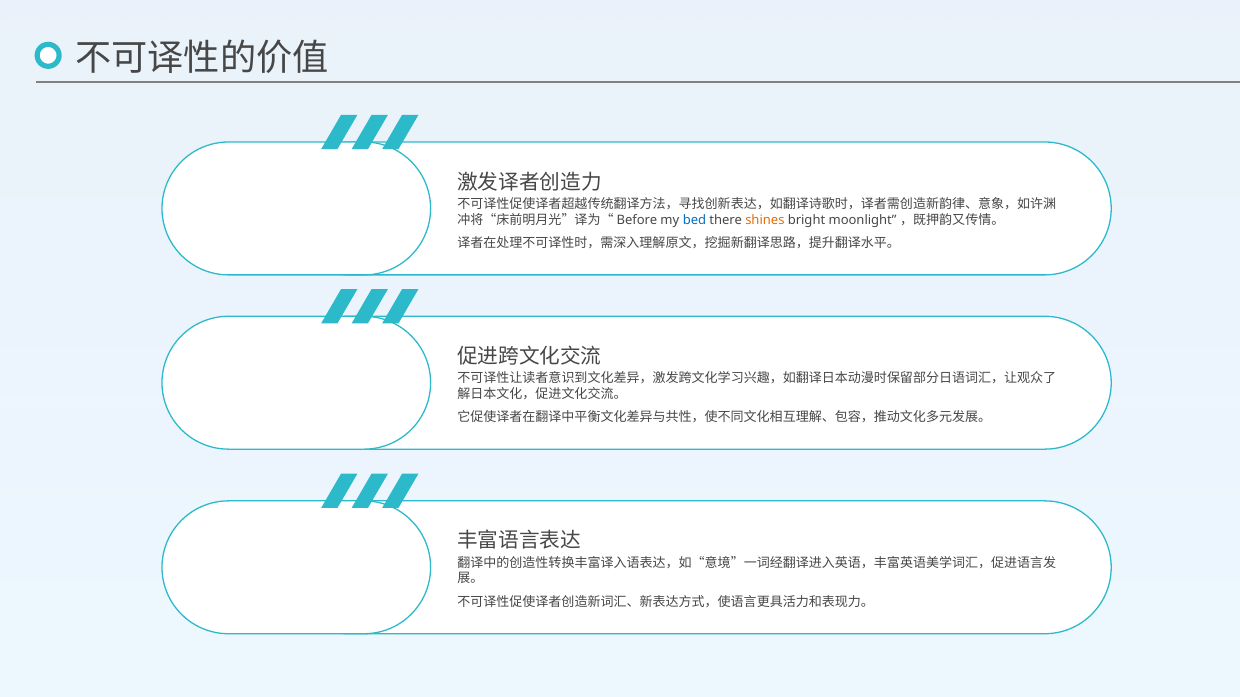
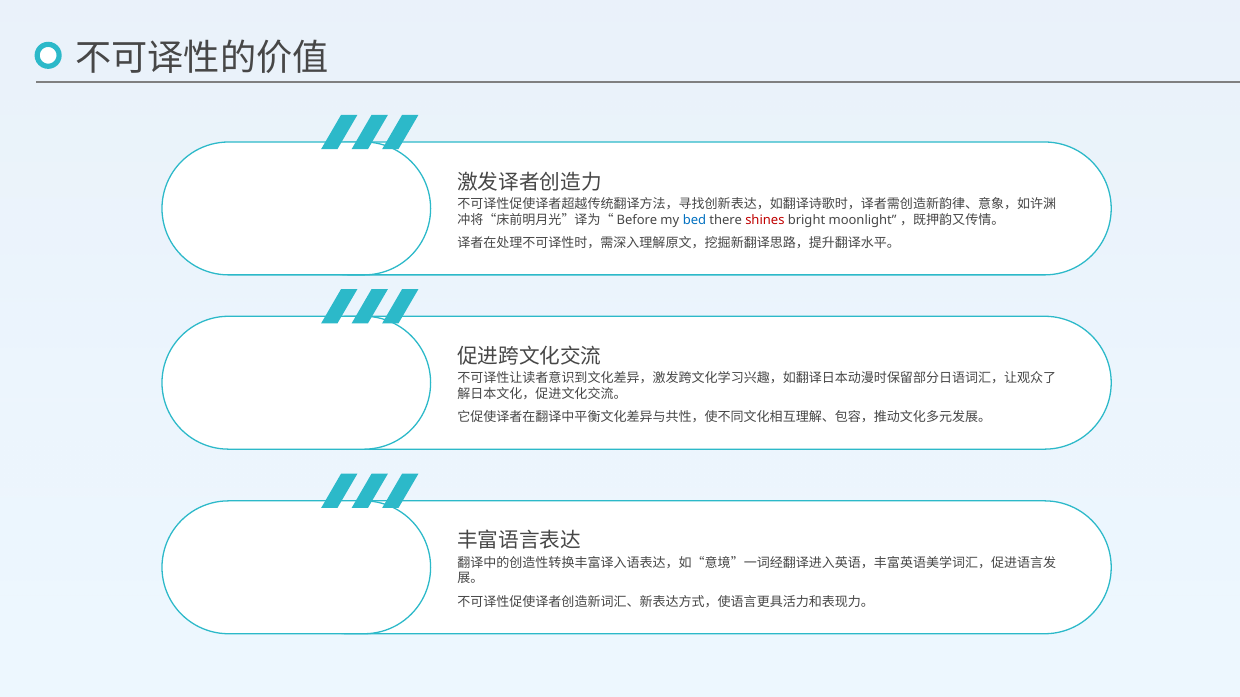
shines colour: orange -> red
